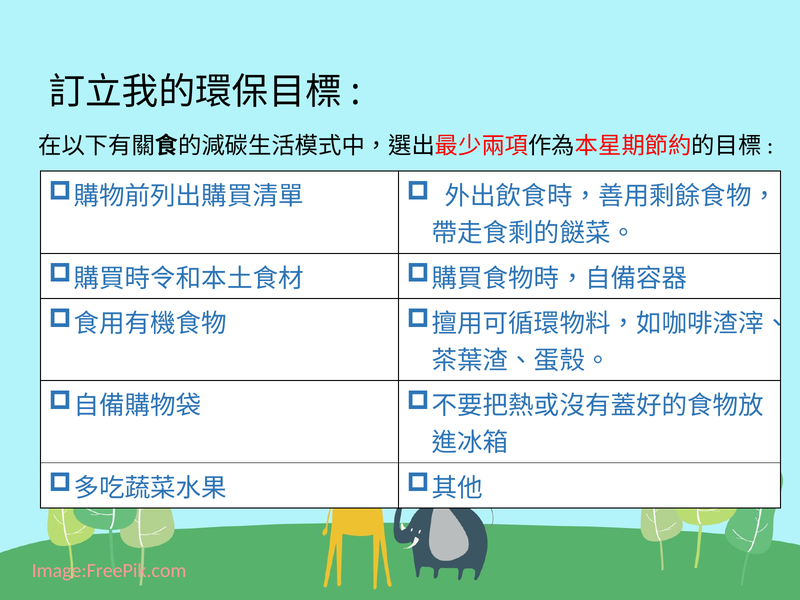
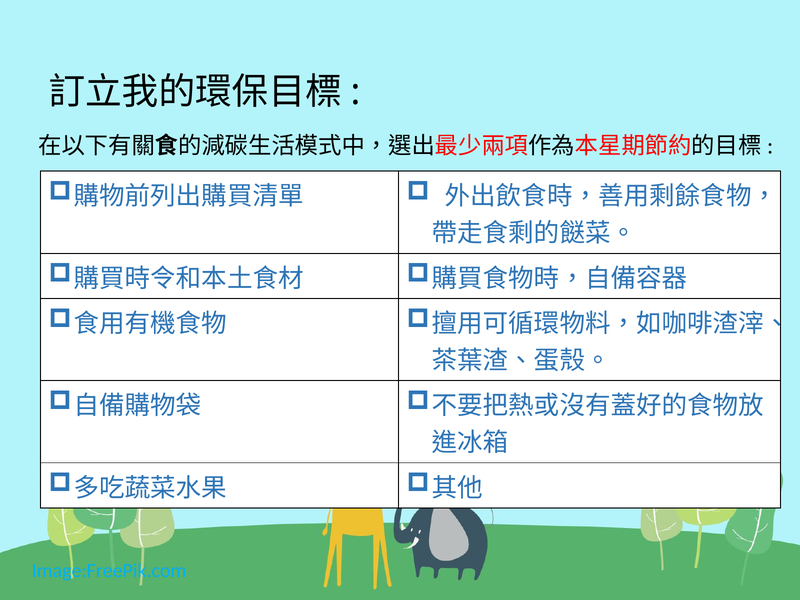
Image:FreePik.com colour: pink -> light blue
